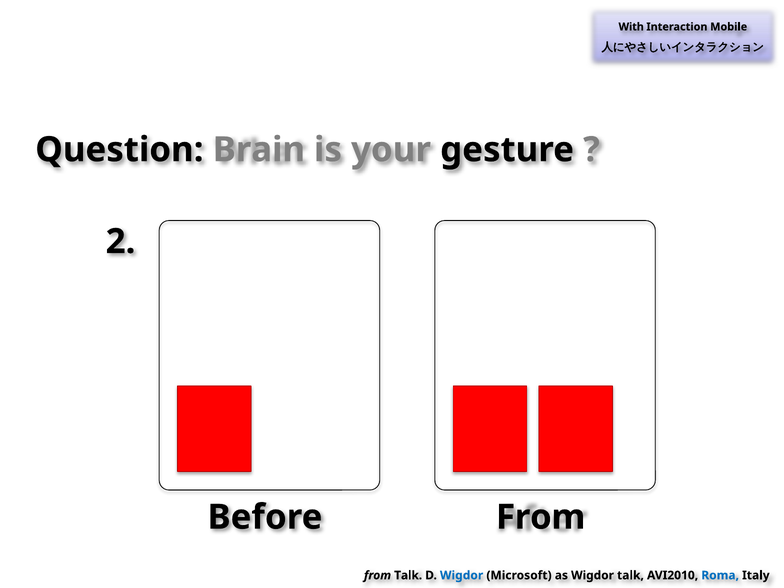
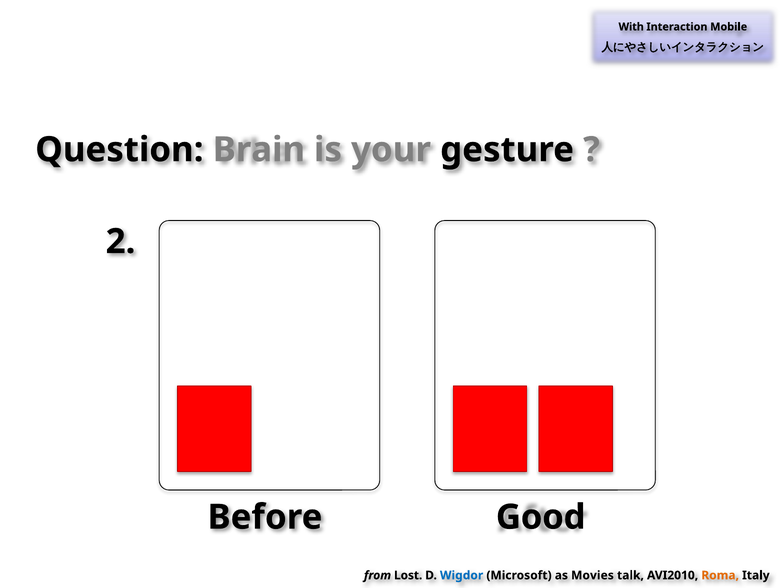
Before From: From -> Good
from Talk: Talk -> Lost
as Wigdor: Wigdor -> Movies
Roma colour: blue -> orange
